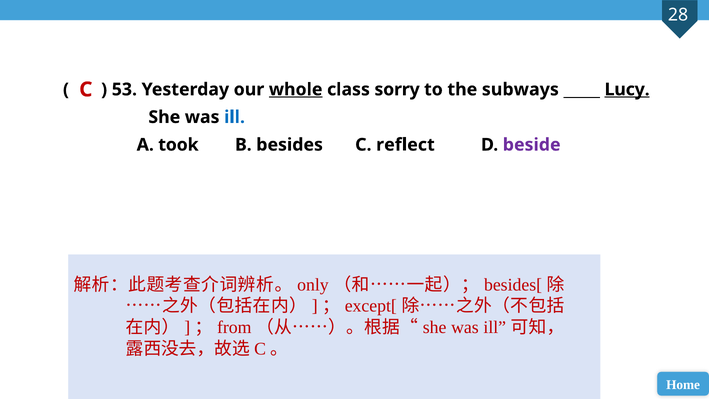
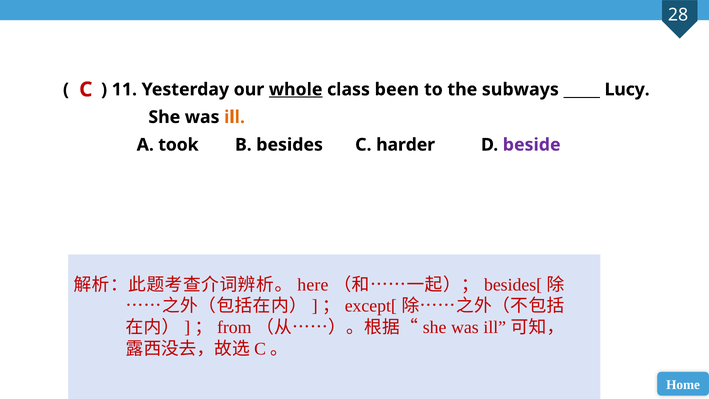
53: 53 -> 11
sorry: sorry -> been
Lucy underline: present -> none
ill at (235, 117) colour: blue -> orange
reflect: reflect -> harder
only: only -> here
